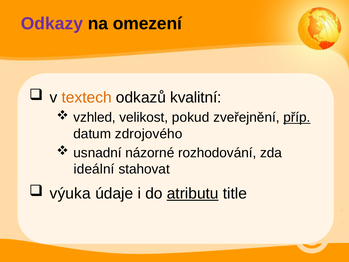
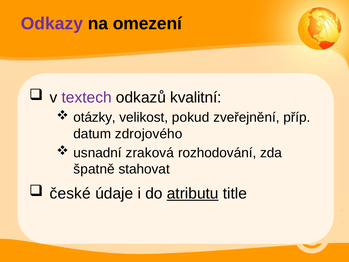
textech colour: orange -> purple
vzhled: vzhled -> otázky
příp underline: present -> none
názorné: názorné -> zraková
ideální: ideální -> špatně
výuka: výuka -> české
